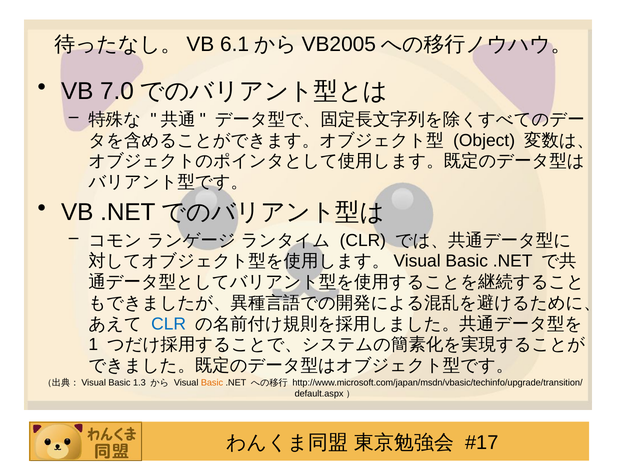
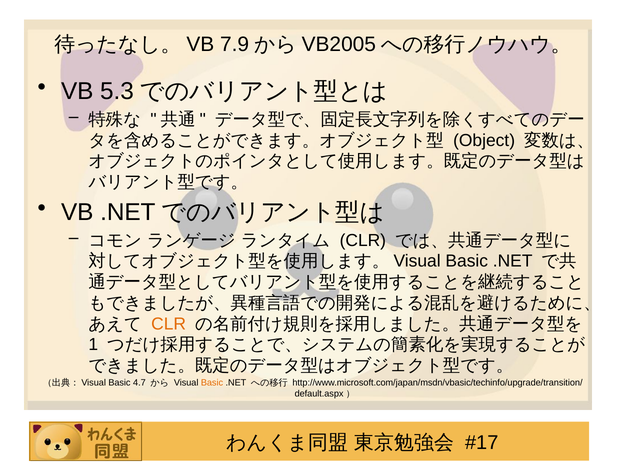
6.1: 6.1 -> 7.9
7.0: 7.0 -> 5.3
CLR at (169, 324) colour: blue -> orange
1.3: 1.3 -> 4.7
